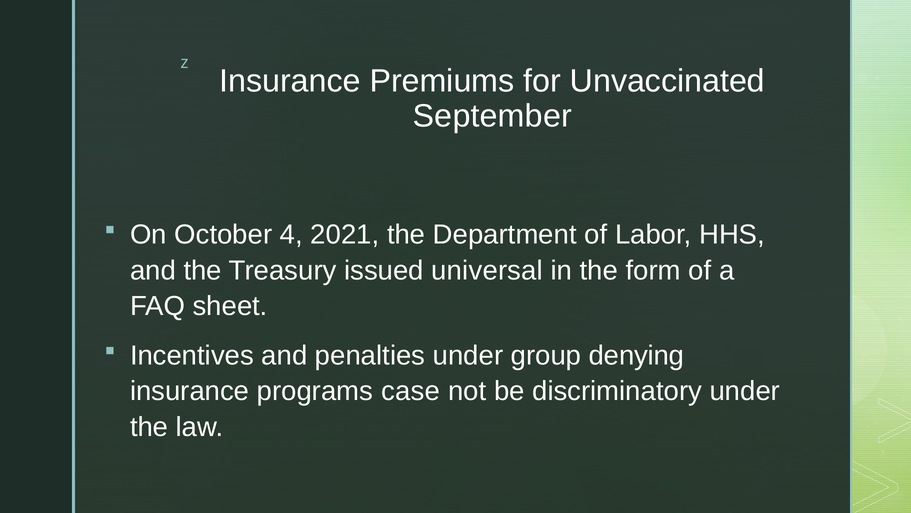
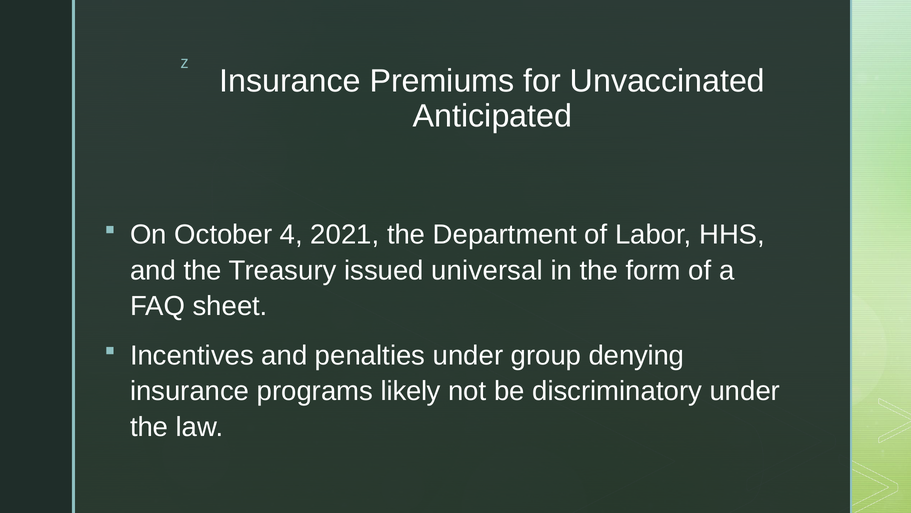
September: September -> Anticipated
case: case -> likely
